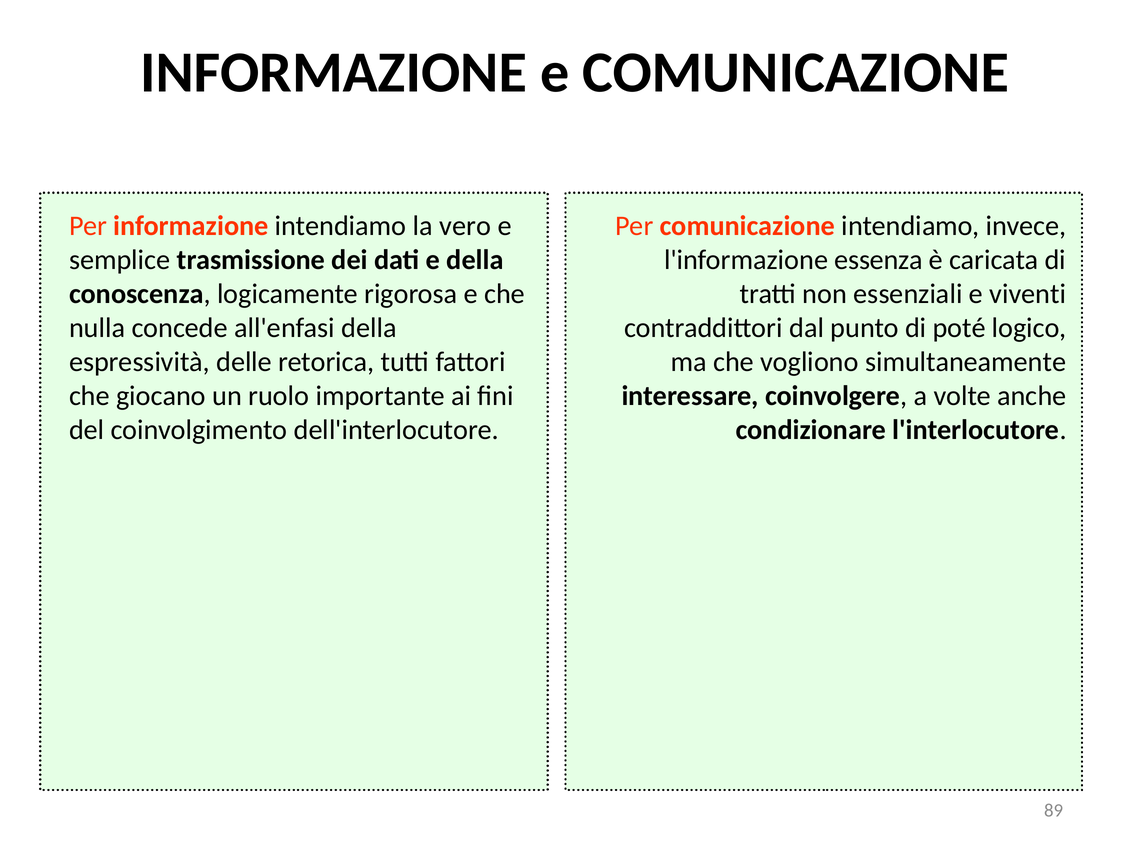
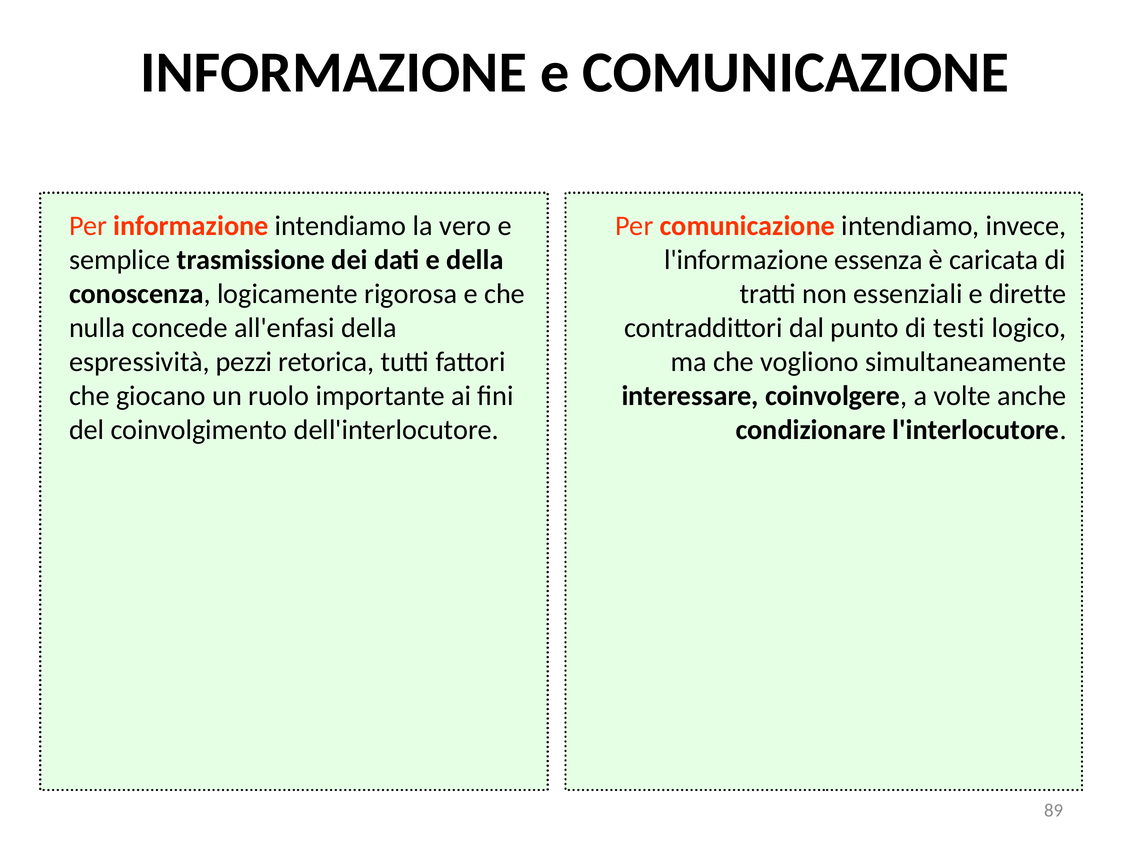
viventi: viventi -> dirette
poté: poté -> testi
delle: delle -> pezzi
